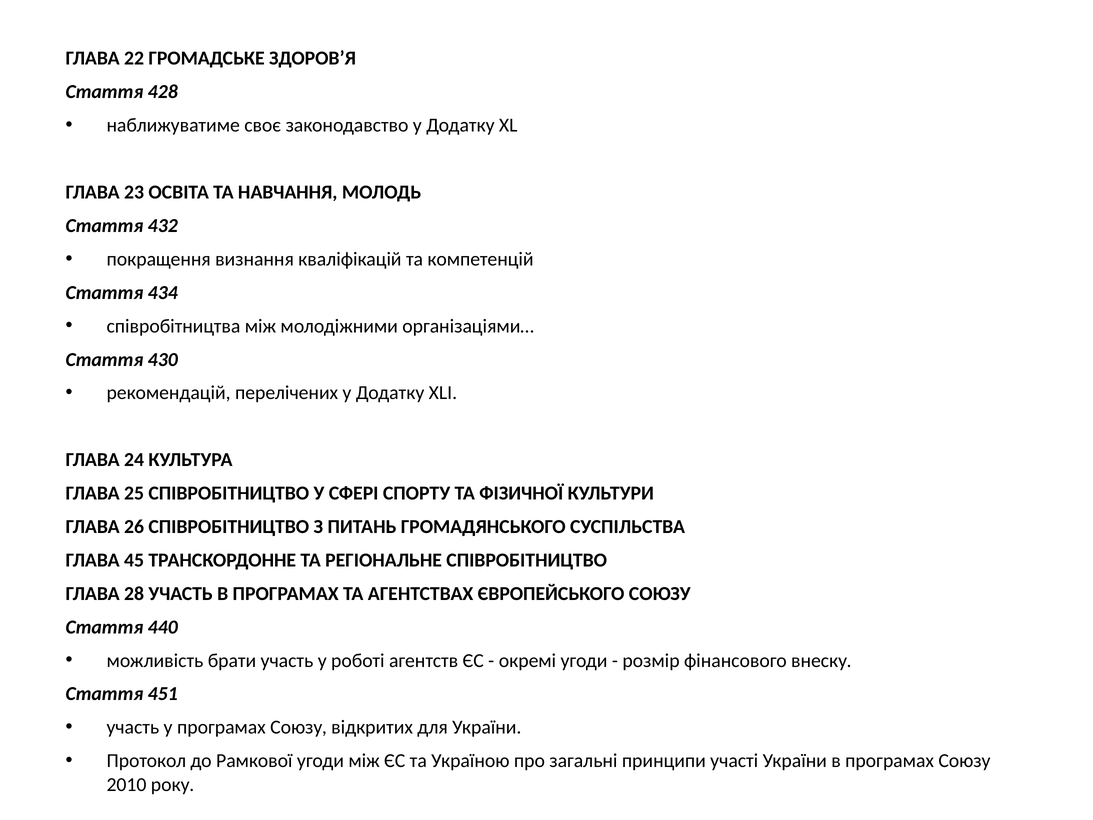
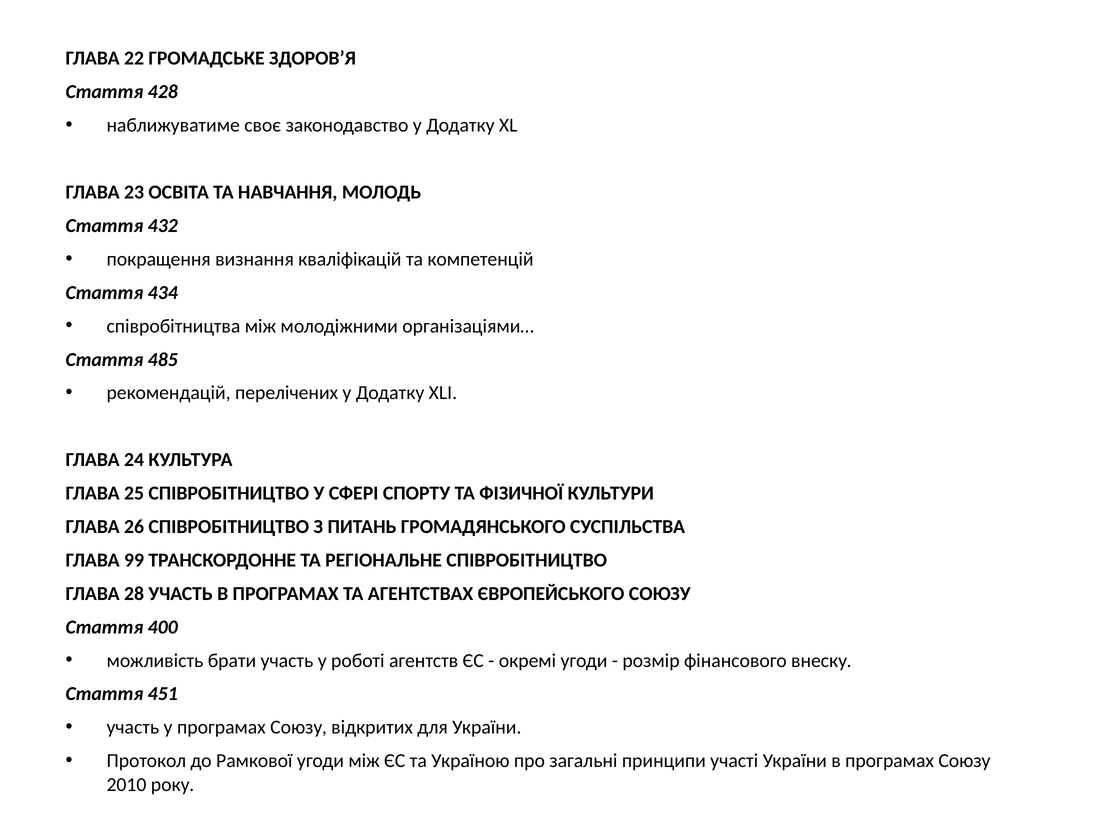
430: 430 -> 485
45: 45 -> 99
440: 440 -> 400
